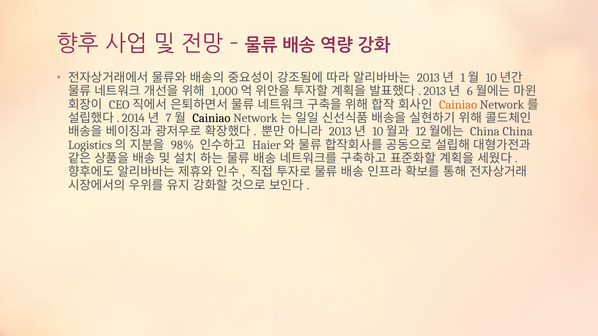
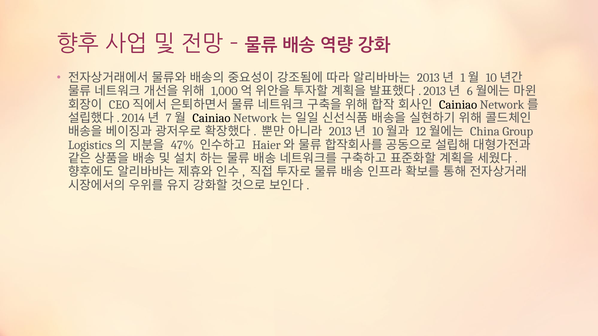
Cainiao at (458, 105) colour: orange -> black
China China: China -> Group
98%: 98% -> 47%
